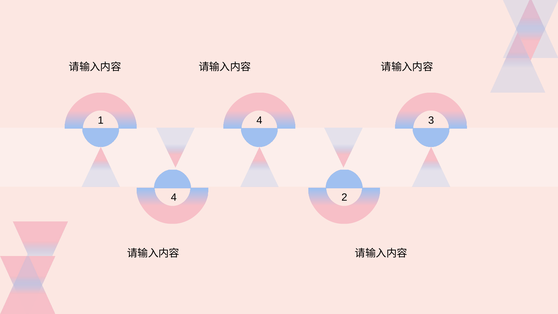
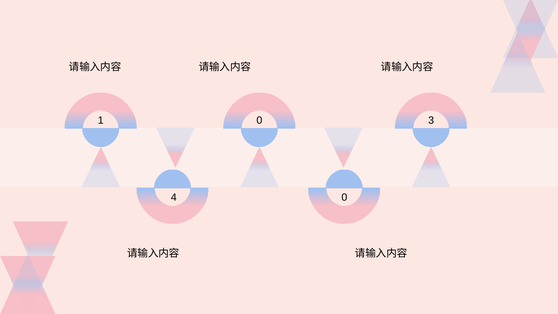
1 4: 4 -> 0
4 2: 2 -> 0
